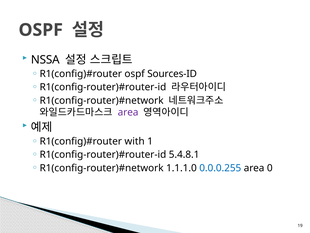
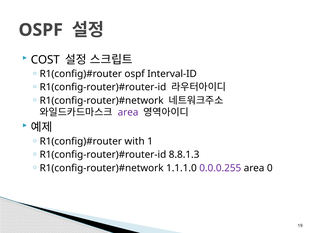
NSSA: NSSA -> COST
Sources-ID: Sources-ID -> Interval-ID
5.4.8.1: 5.4.8.1 -> 8.8.1.3
0.0.0.255 colour: blue -> purple
